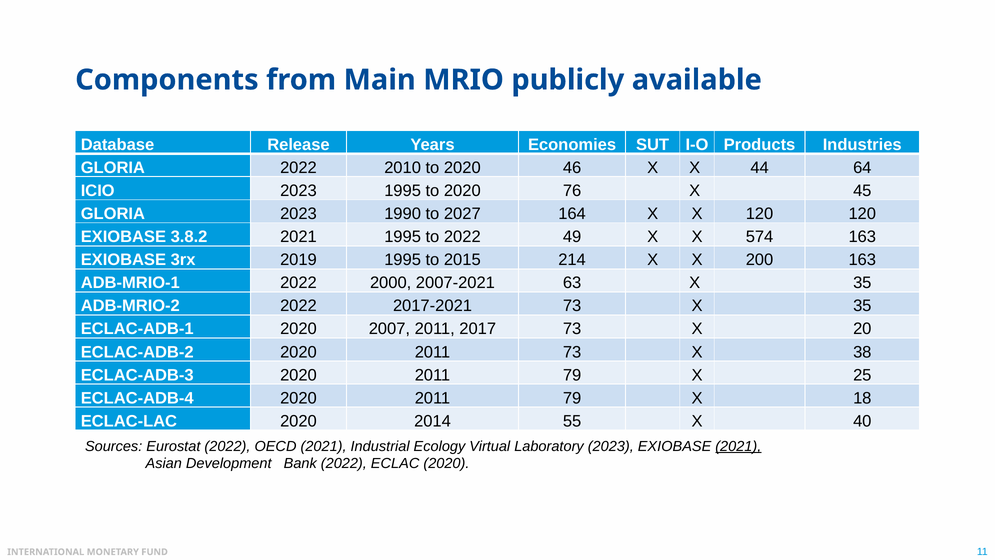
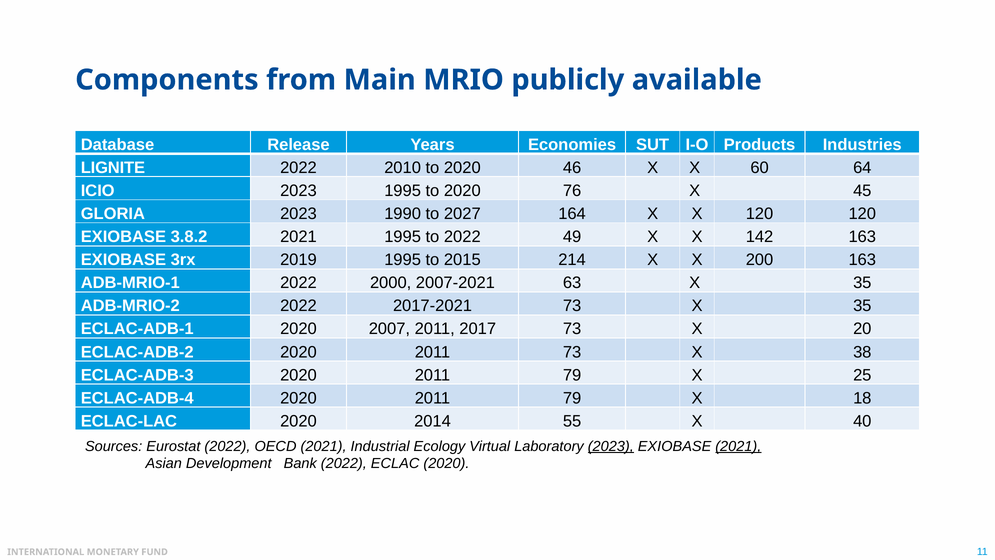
GLORIA at (113, 168): GLORIA -> LIGNITE
44: 44 -> 60
574: 574 -> 142
2023 at (611, 446) underline: none -> present
